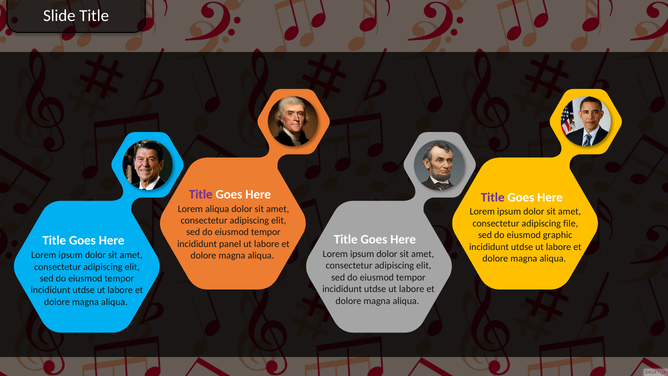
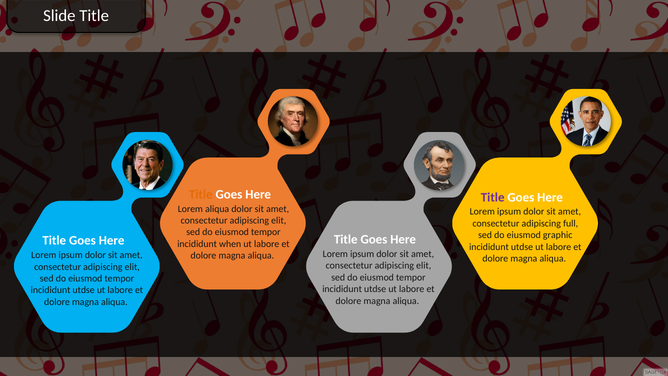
Title at (201, 194) colour: purple -> orange
file: file -> full
panel: panel -> when
